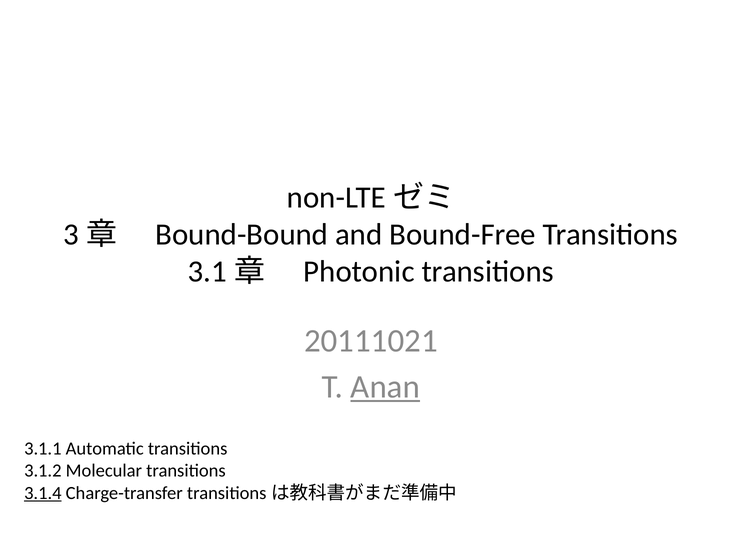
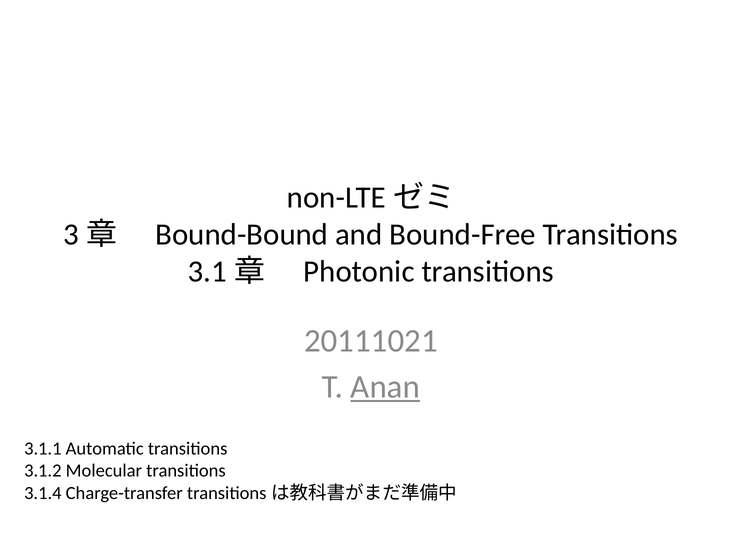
3.1.4 underline: present -> none
